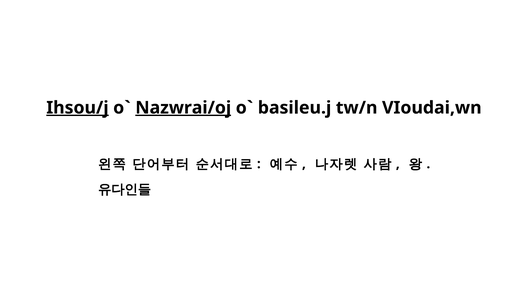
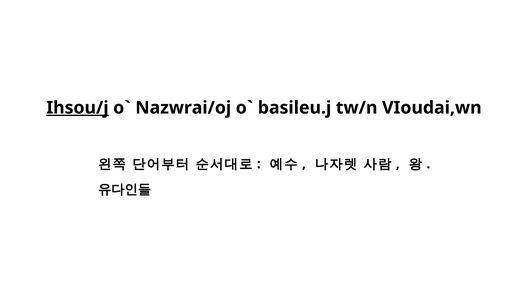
Nazwrai/oj underline: present -> none
